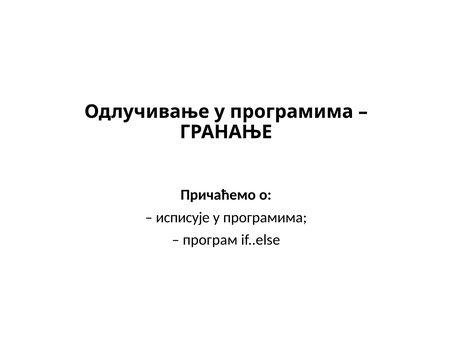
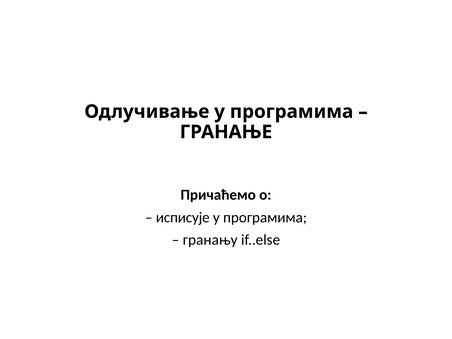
програм: програм -> гранању
